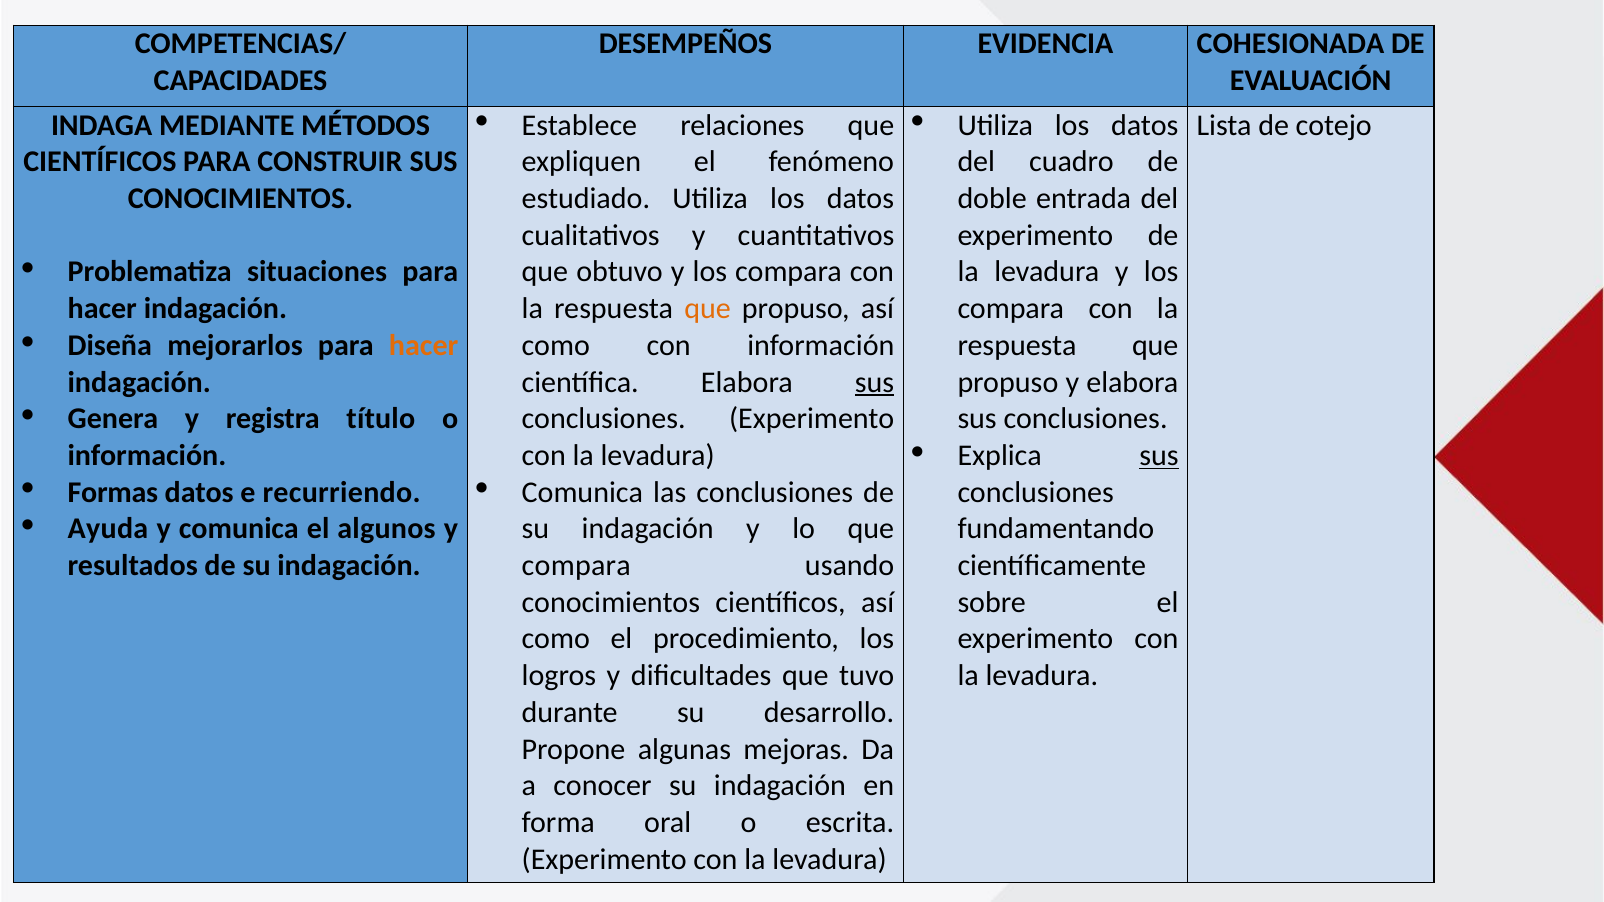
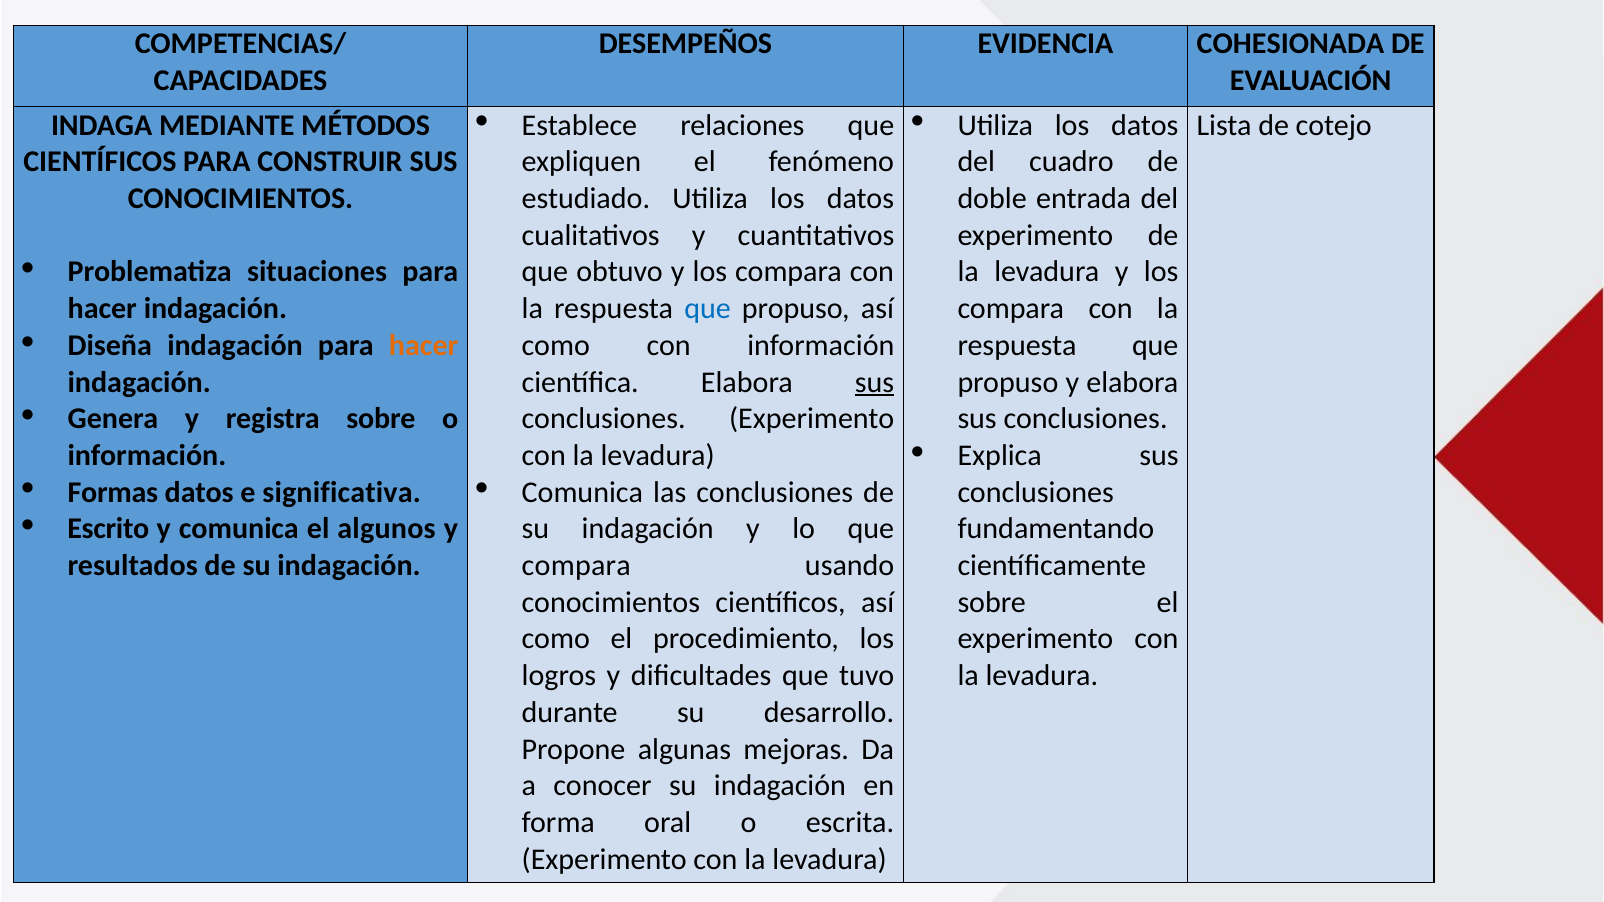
que at (707, 309) colour: orange -> blue
Diseña mejorarlos: mejorarlos -> indagación
registra título: título -> sobre
sus at (1159, 456) underline: present -> none
recurriendo: recurriendo -> significativa
Ayuda: Ayuda -> Escrito
